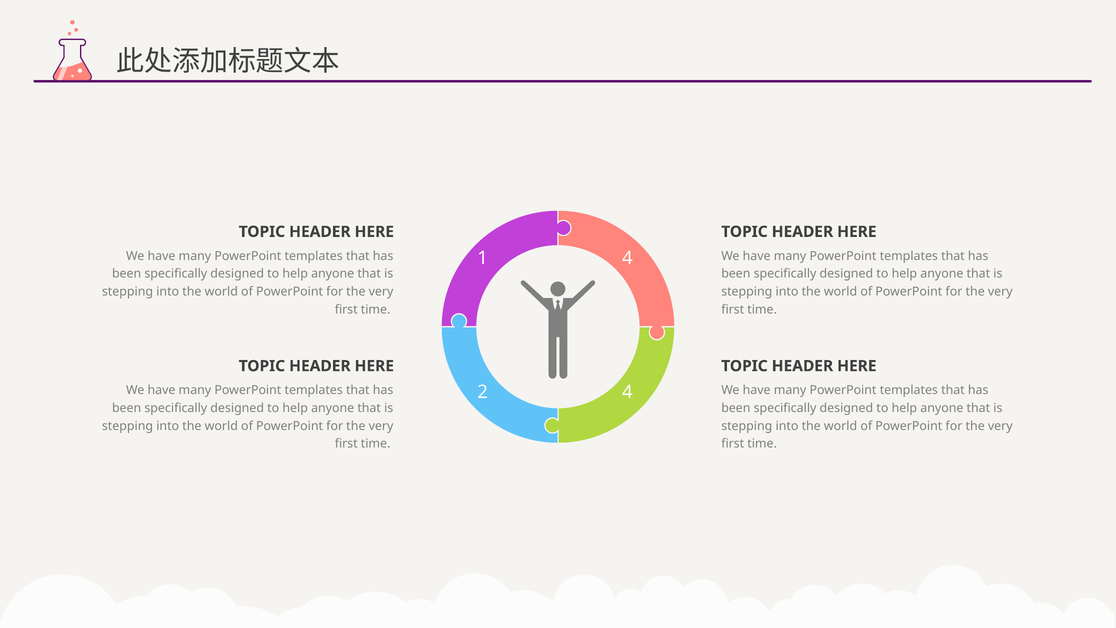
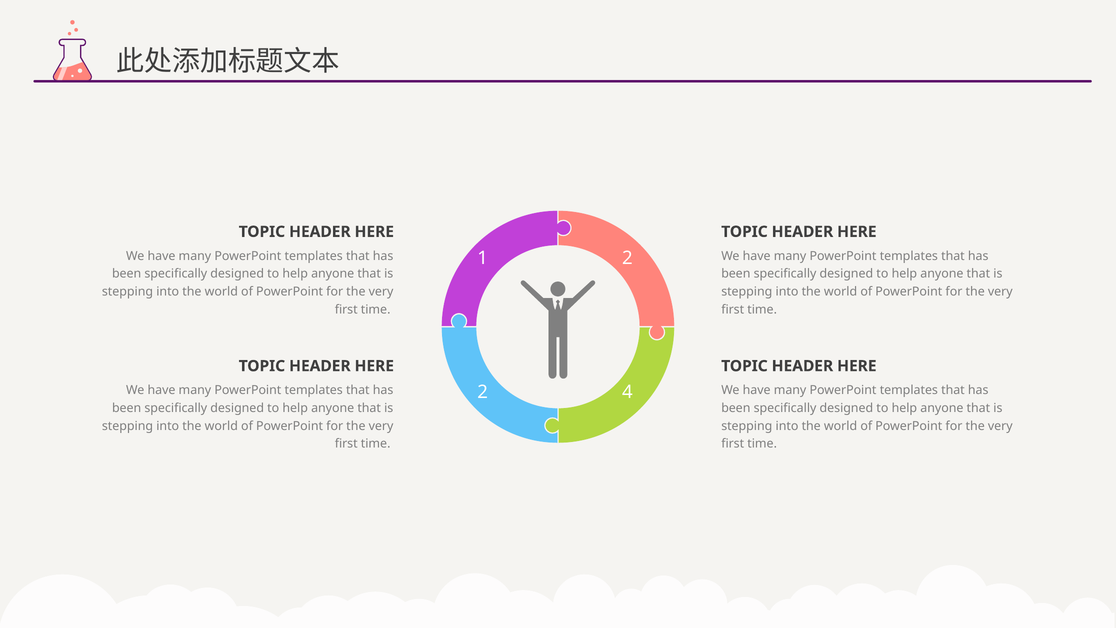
1 4: 4 -> 2
